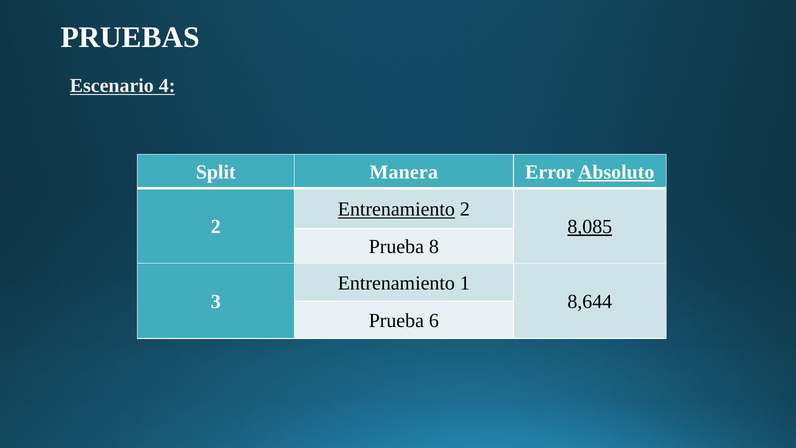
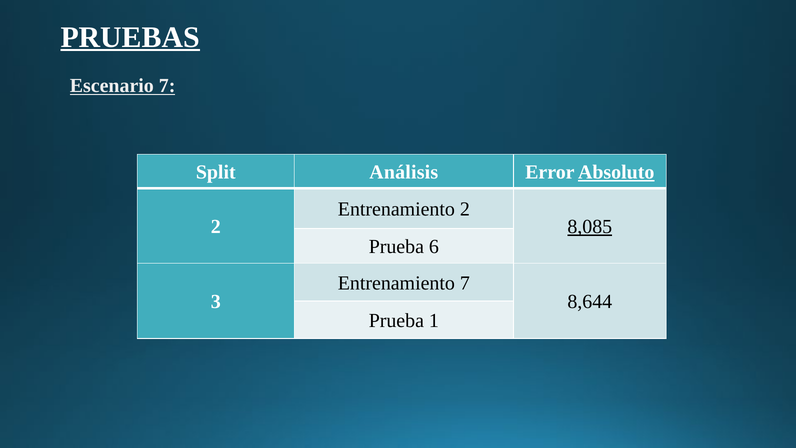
PRUEBAS underline: none -> present
Escenario 4: 4 -> 7
Manera: Manera -> Análisis
Entrenamiento at (396, 209) underline: present -> none
8: 8 -> 6
Entrenamiento 1: 1 -> 7
6: 6 -> 1
